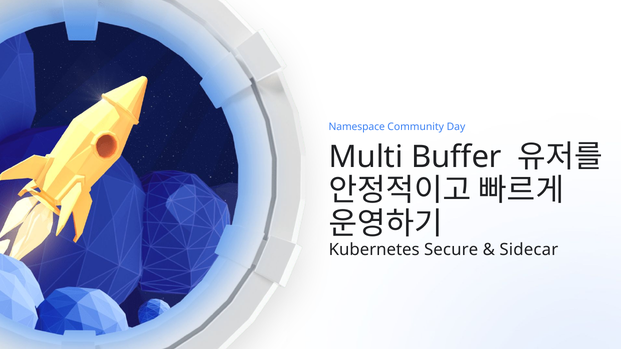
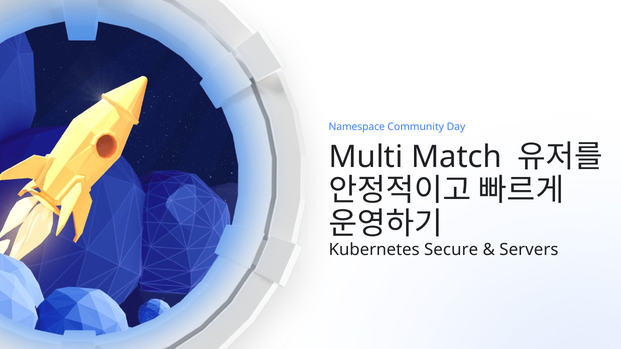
Buffer: Buffer -> Match
Sidecar: Sidecar -> Servers
